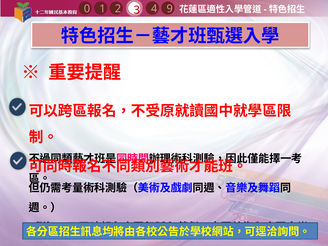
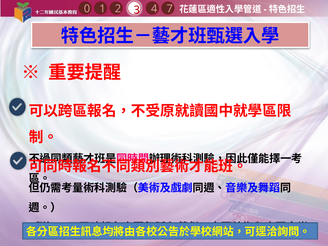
9: 9 -> 7
